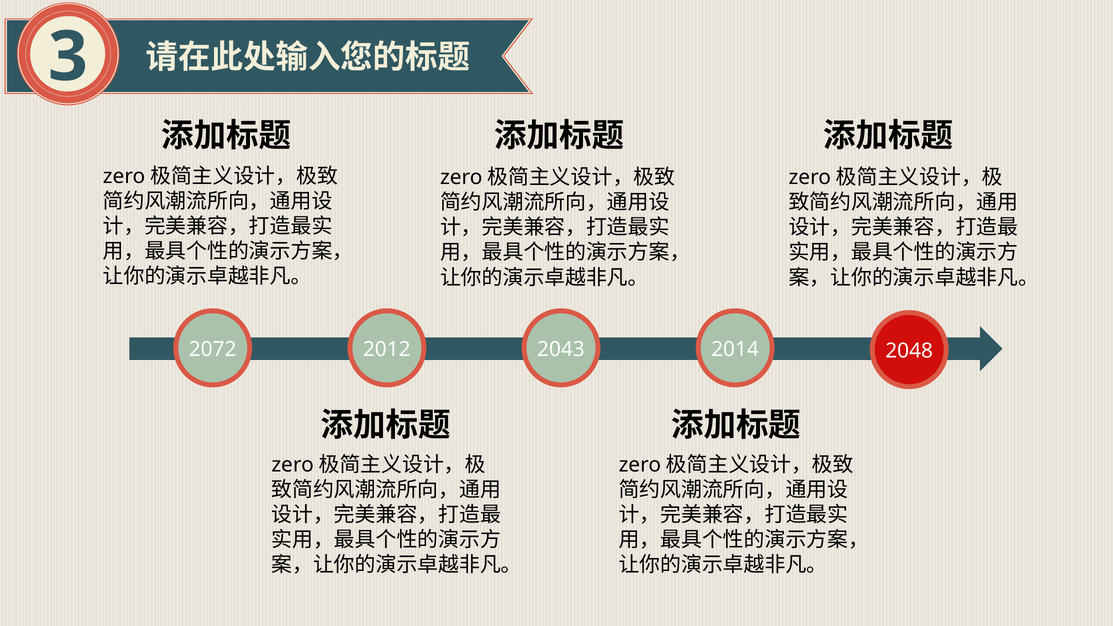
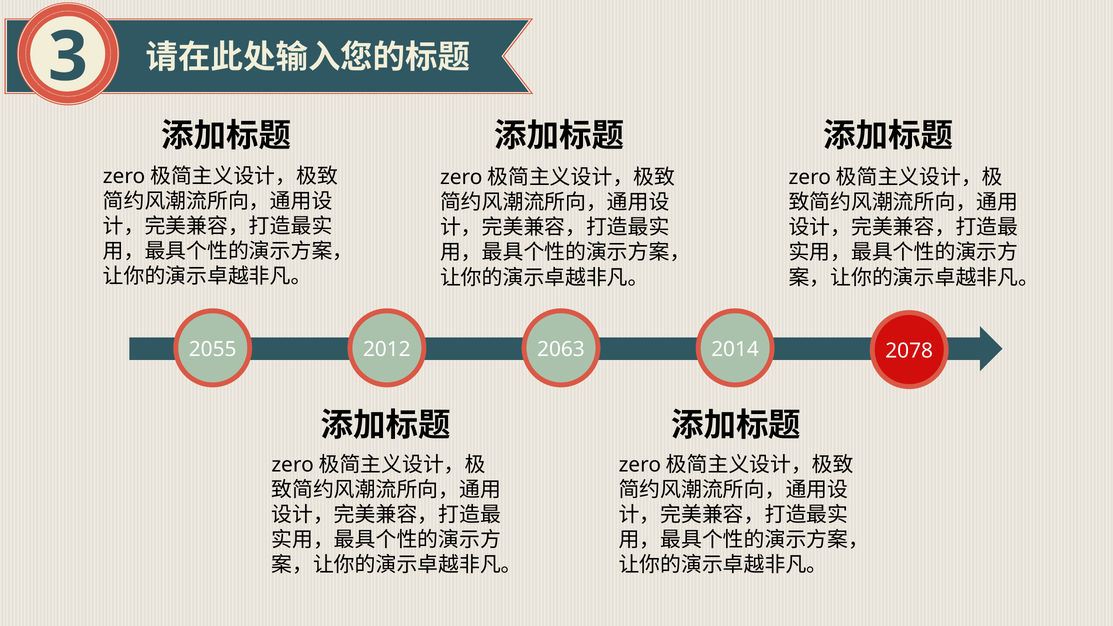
2072: 2072 -> 2055
2043: 2043 -> 2063
2048: 2048 -> 2078
